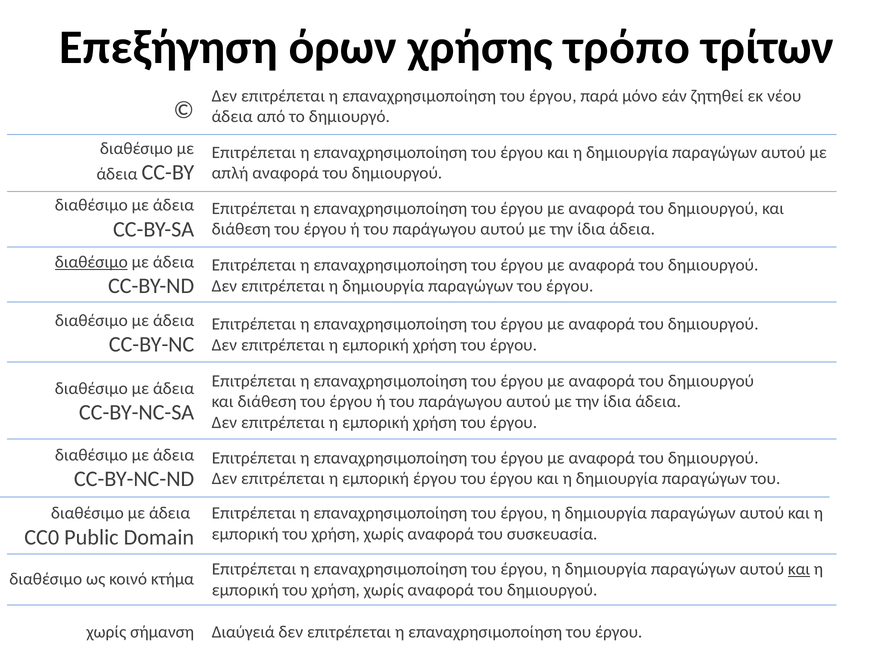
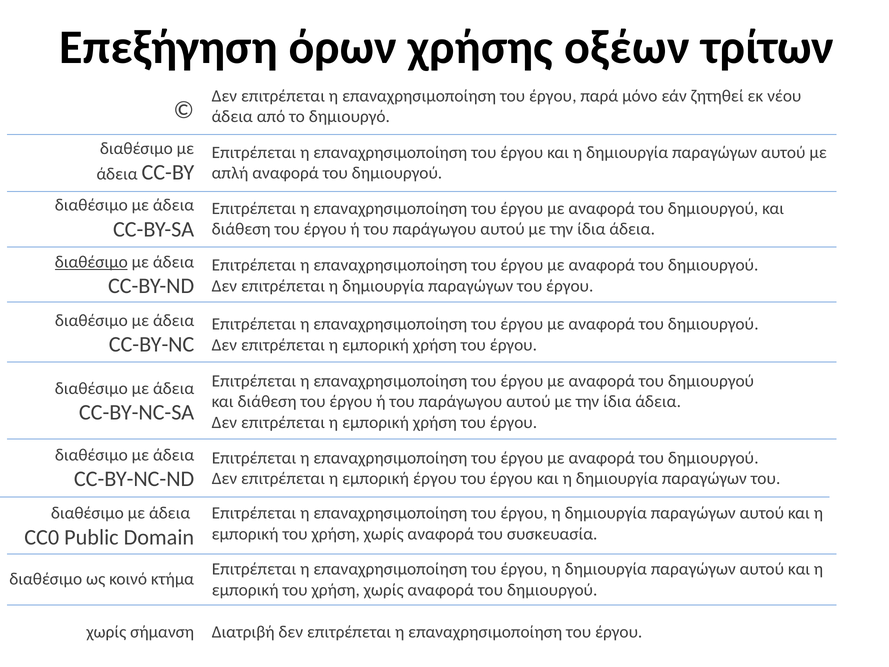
τρόπο: τρόπο -> οξέων
και at (799, 569) underline: present -> none
Διαύγειά: Διαύγειά -> Διατριβή
